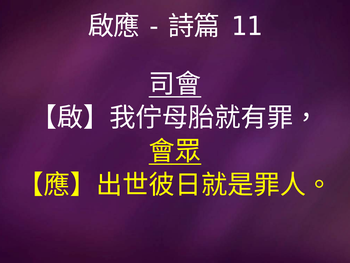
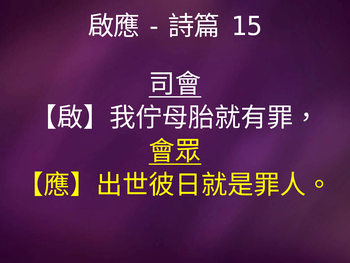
11: 11 -> 15
